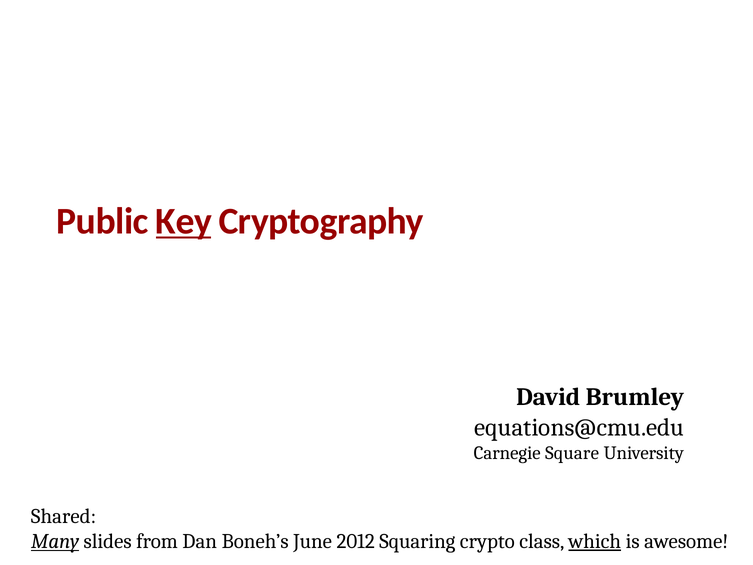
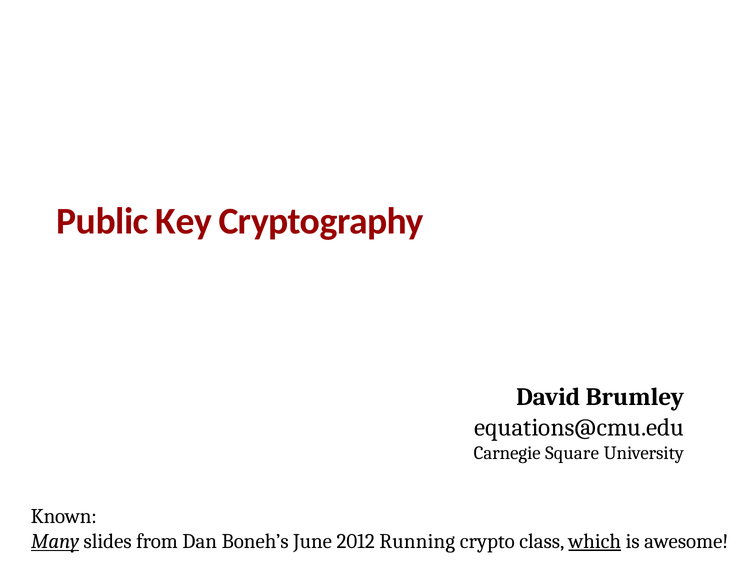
Key underline: present -> none
Shared: Shared -> Known
Squaring: Squaring -> Running
